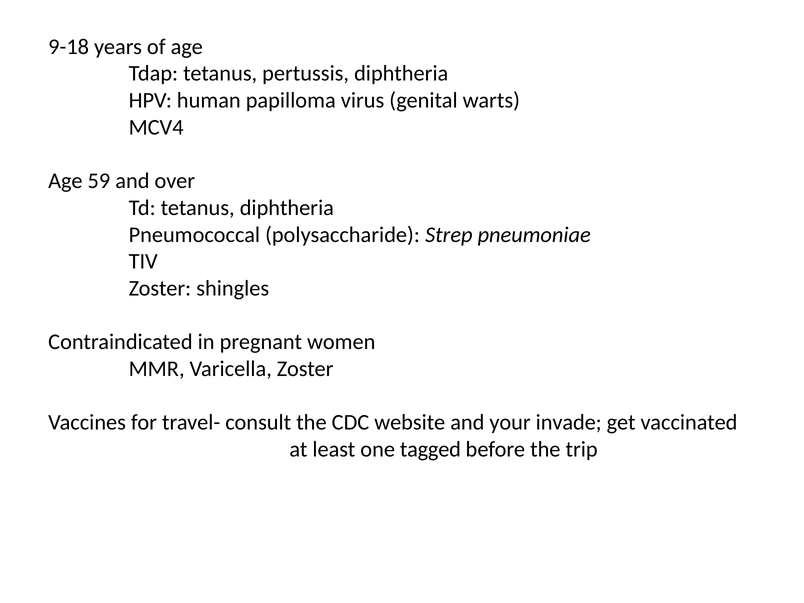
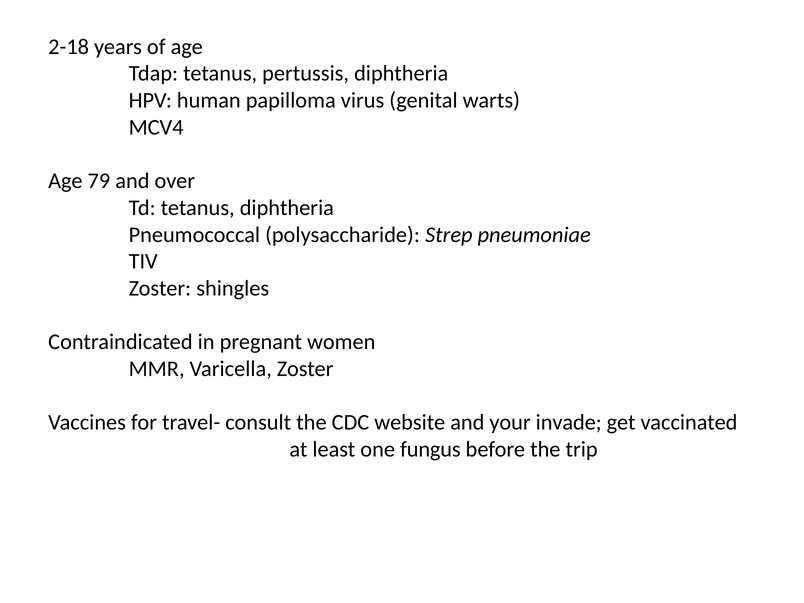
9-18: 9-18 -> 2-18
59: 59 -> 79
tagged: tagged -> fungus
